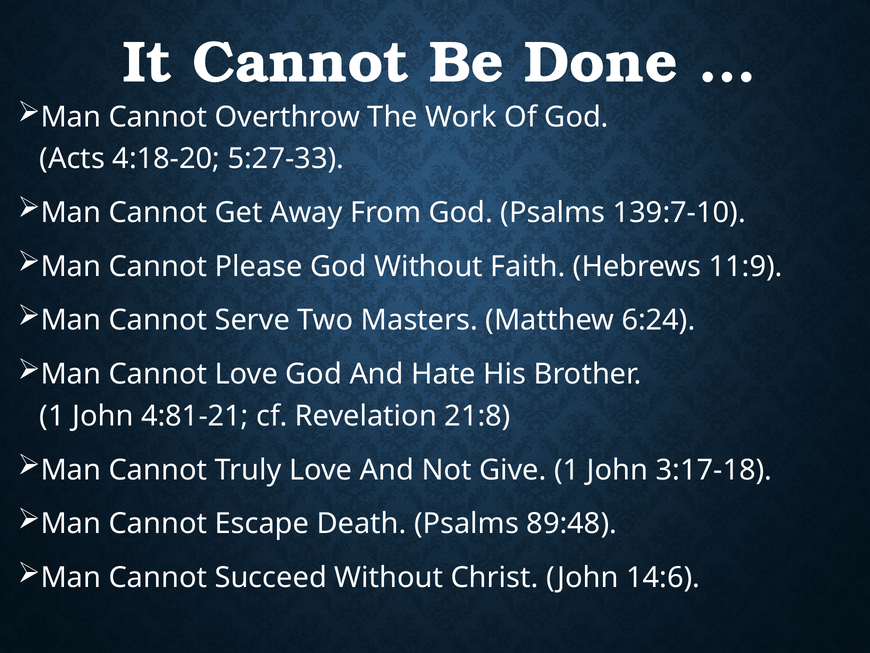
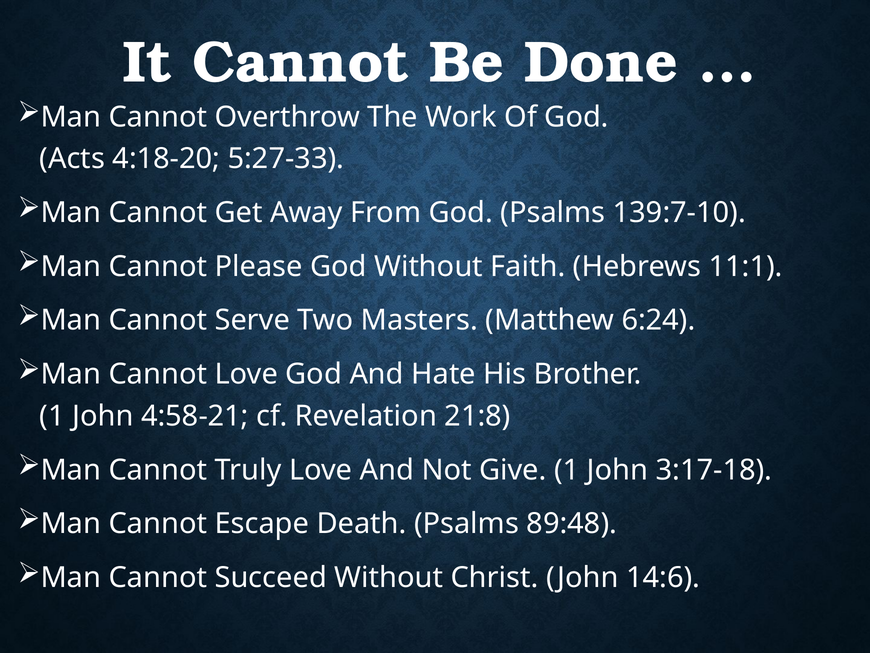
11:9: 11:9 -> 11:1
4:81-21: 4:81-21 -> 4:58-21
